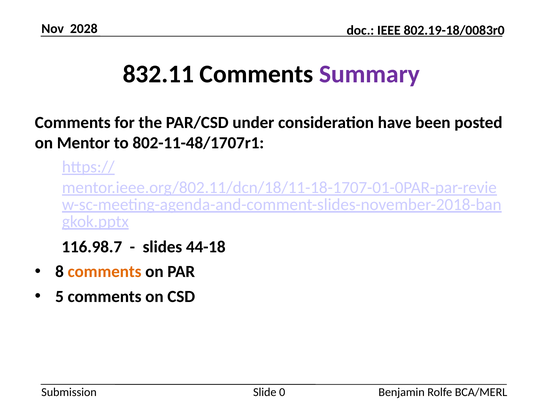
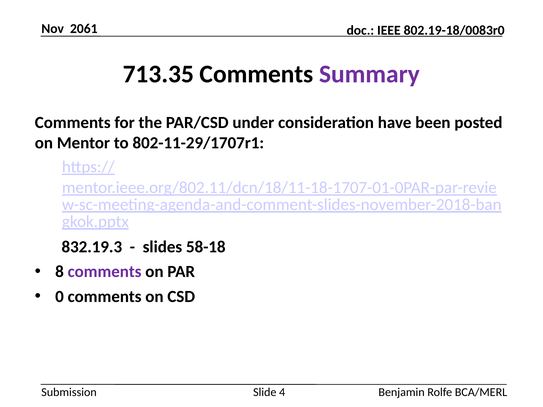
2028: 2028 -> 2061
832.11: 832.11 -> 713.35
802-11-48/1707r1: 802-11-48/1707r1 -> 802-11-29/1707r1
116.98.7: 116.98.7 -> 832.19.3
44-18: 44-18 -> 58-18
comments at (105, 272) colour: orange -> purple
5: 5 -> 0
0: 0 -> 4
